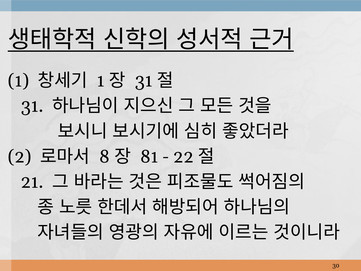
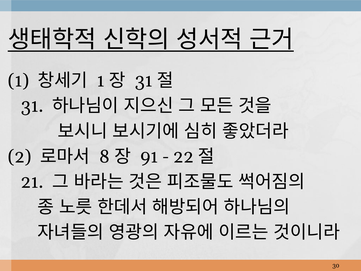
81: 81 -> 91
